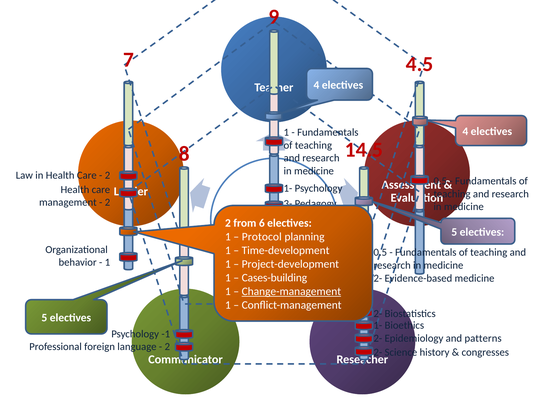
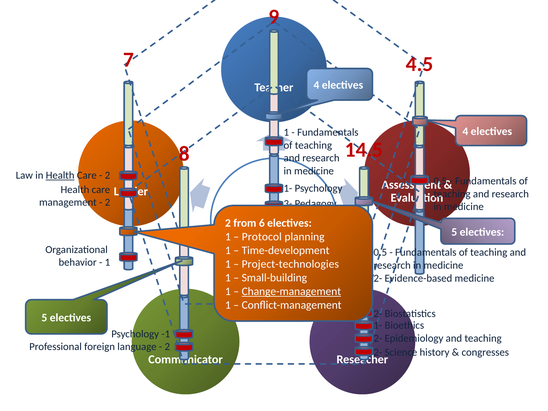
Health at (60, 175) underline: none -> present
Project-development: Project-development -> Project-technologies
Cases-building: Cases-building -> Small-building
and patterns: patterns -> teaching
